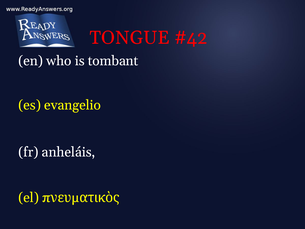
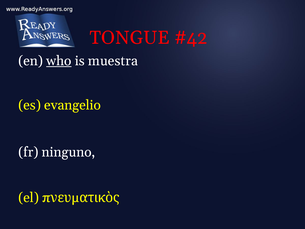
who underline: none -> present
tombant: tombant -> muestra
anheláis: anheláis -> ninguno
